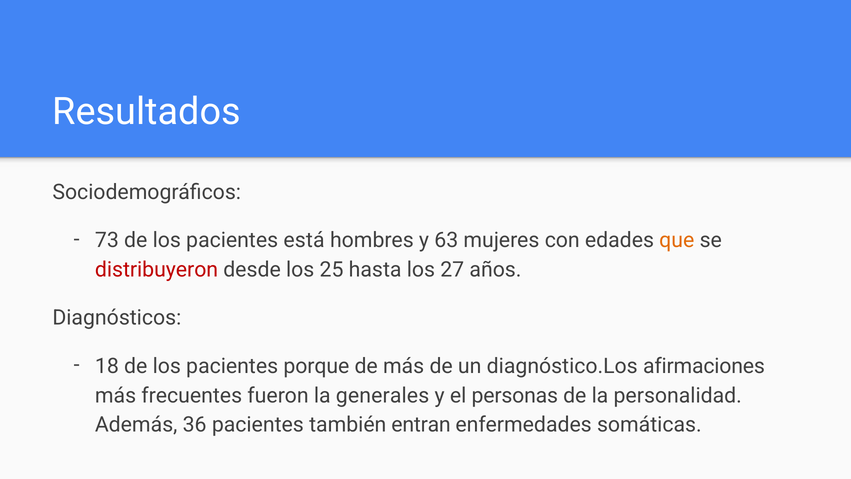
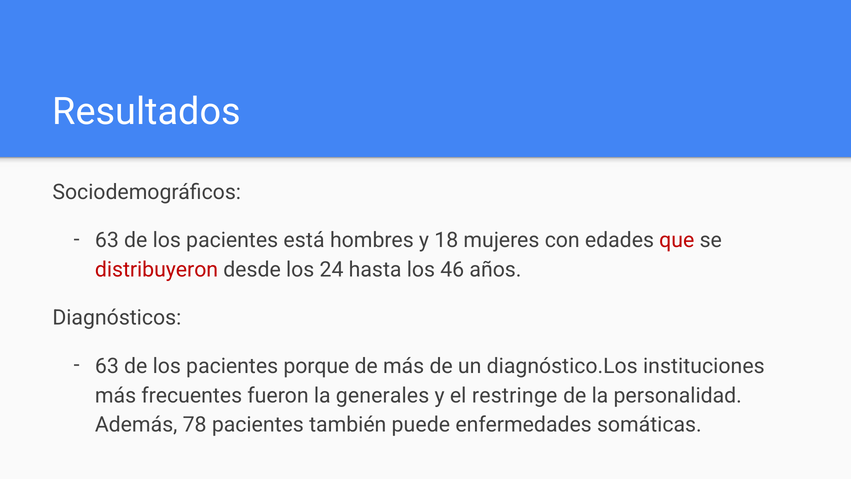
73 at (107, 240): 73 -> 63
63: 63 -> 18
que colour: orange -> red
25: 25 -> 24
27: 27 -> 46
18 at (107, 366): 18 -> 63
afirmaciones: afirmaciones -> instituciones
personas: personas -> restringe
36: 36 -> 78
entran: entran -> puede
